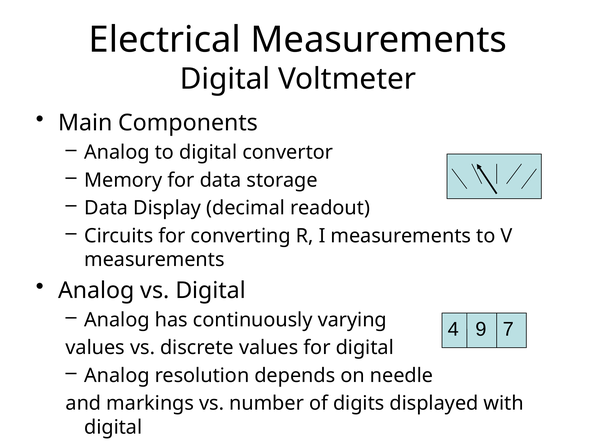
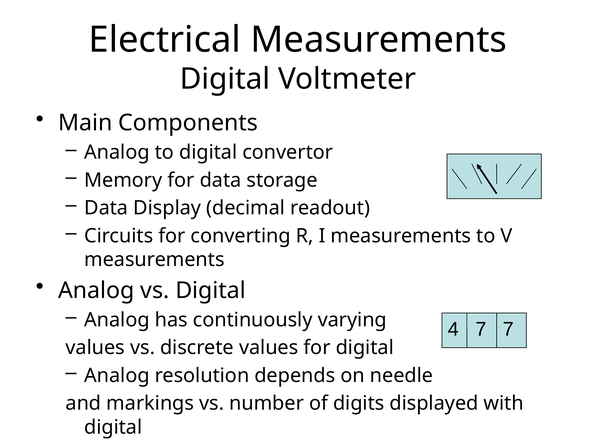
4 9: 9 -> 7
